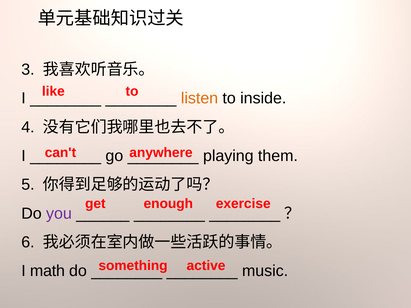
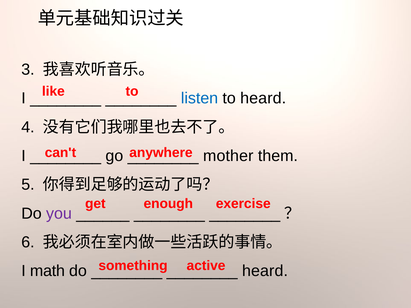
listen colour: orange -> blue
to inside: inside -> heard
playing: playing -> mother
music at (265, 271): music -> heard
